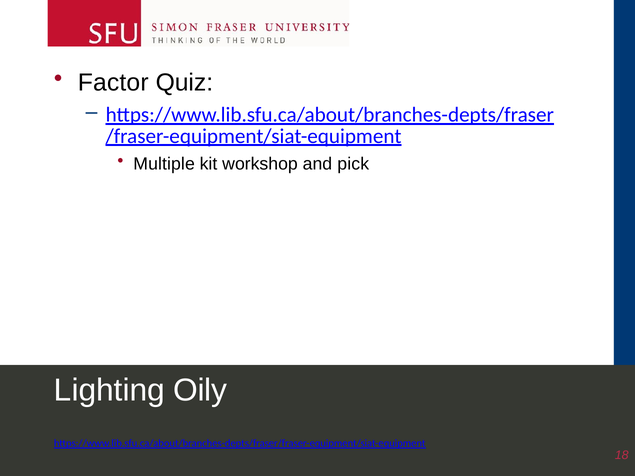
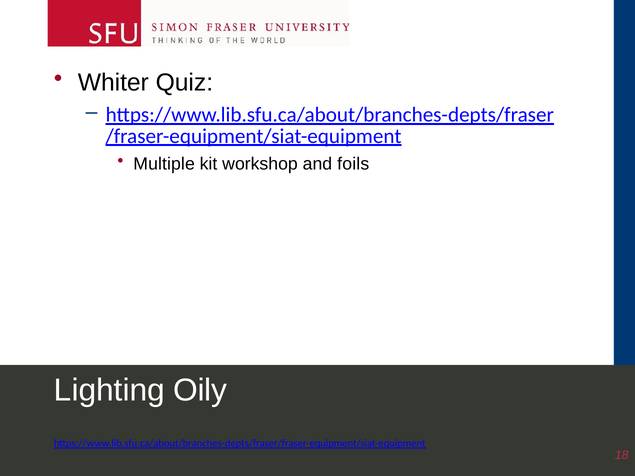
Factor: Factor -> Whiter
pick: pick -> foils
